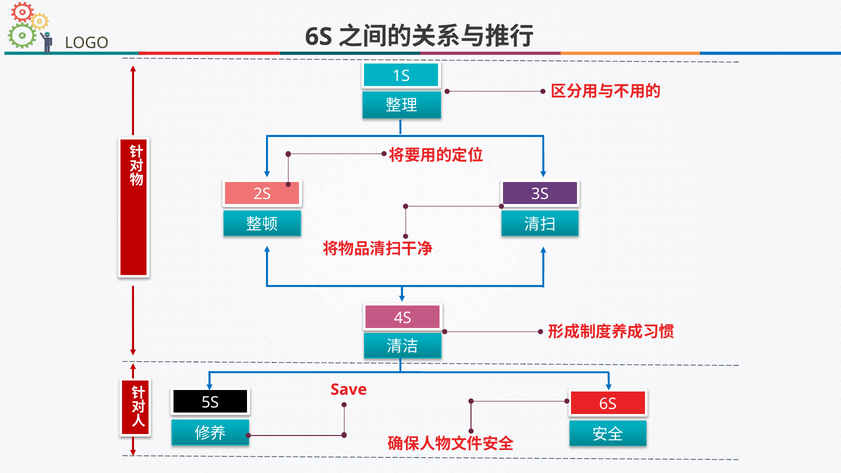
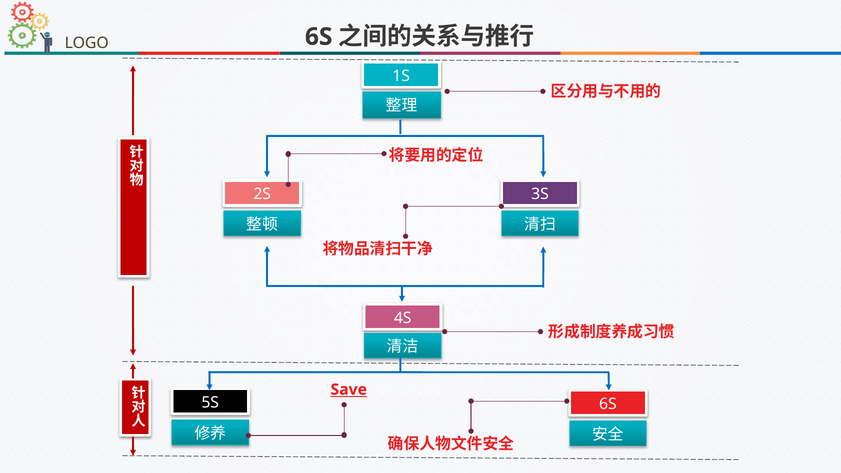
Save underline: none -> present
